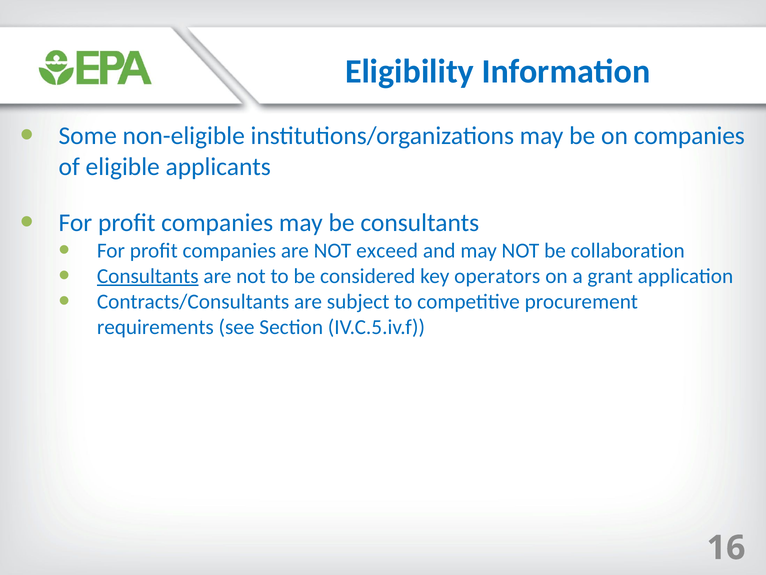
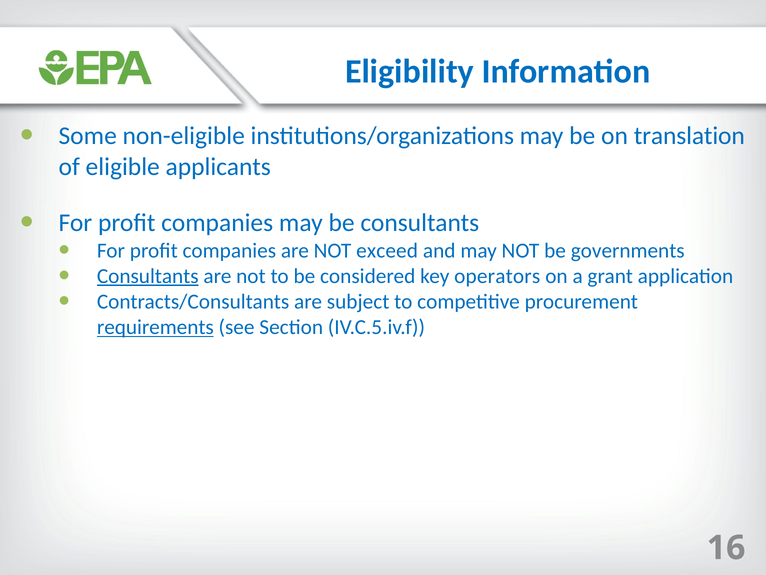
on companies: companies -> translation
collaboration: collaboration -> governments
requirements underline: none -> present
